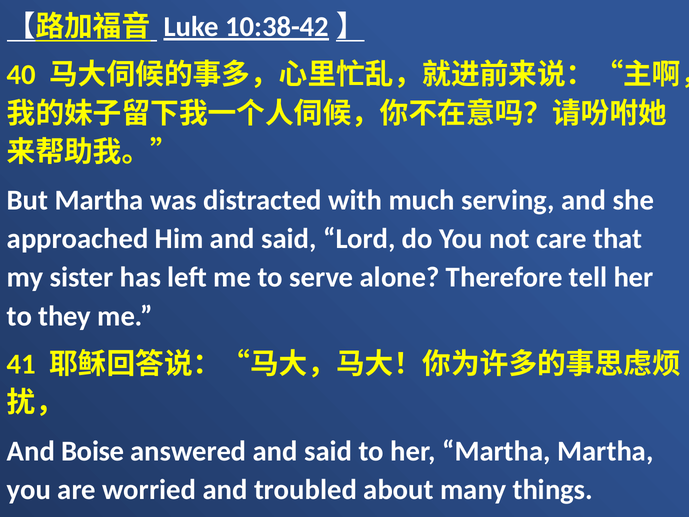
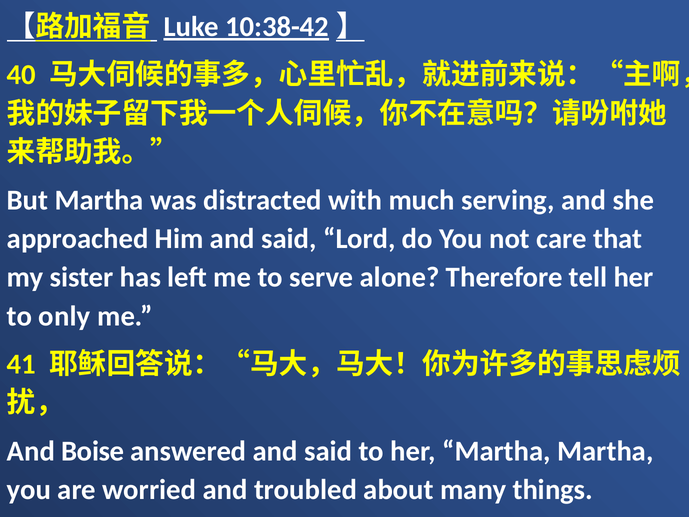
they: they -> only
